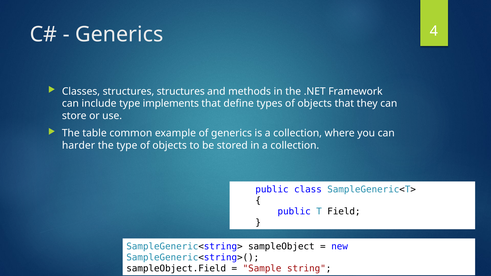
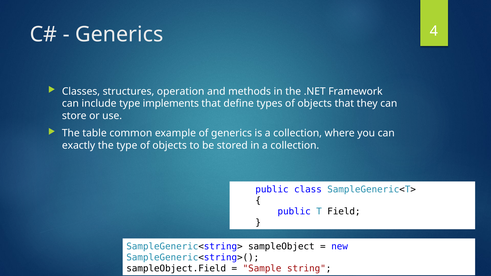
structures structures: structures -> operation
harder: harder -> exactly
